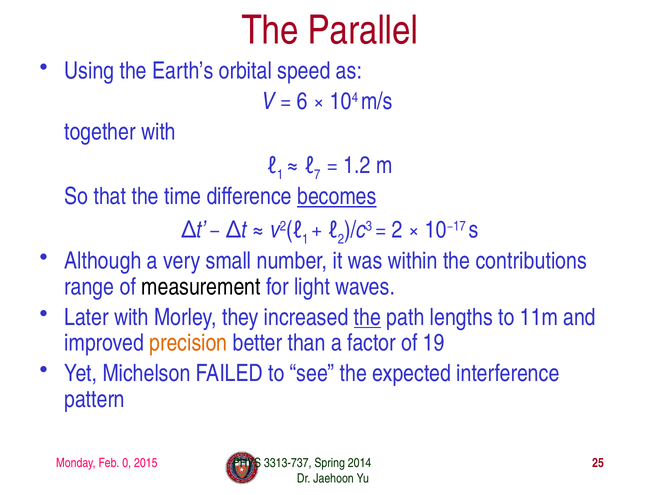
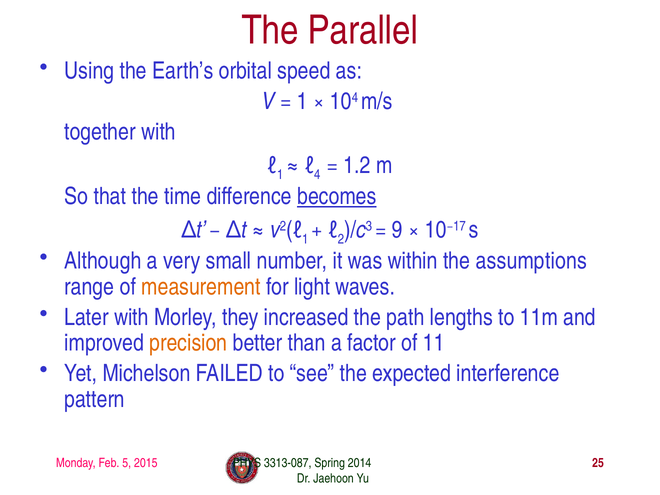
6 at (302, 102): 6 -> 1
7: 7 -> 4
2 at (397, 230): 2 -> 9
contributions: contributions -> assumptions
measurement colour: black -> orange
the at (367, 317) underline: present -> none
19: 19 -> 11
0: 0 -> 5
3313-737: 3313-737 -> 3313-087
